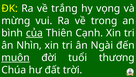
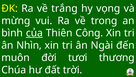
Cạnh: Cạnh -> Công
muôn underline: present -> none
tuổi: tuổi -> tươi
